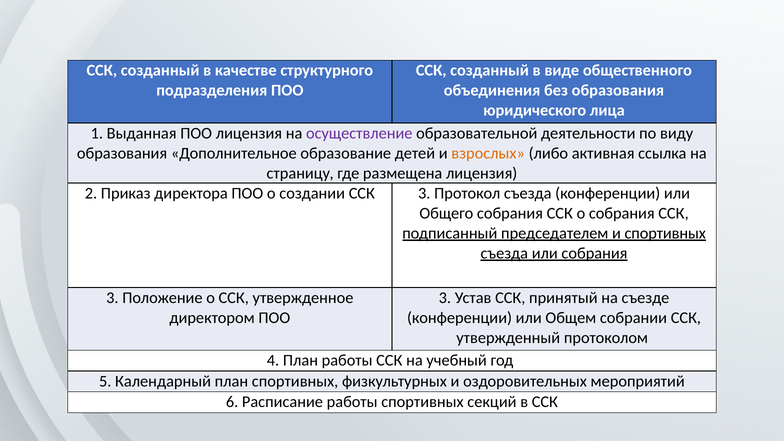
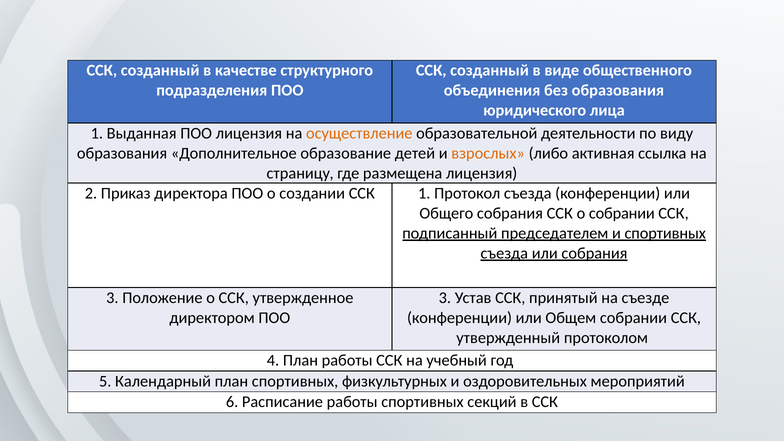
осуществление colour: purple -> orange
ССК 3: 3 -> 1
о собрания: собрания -> собрании
